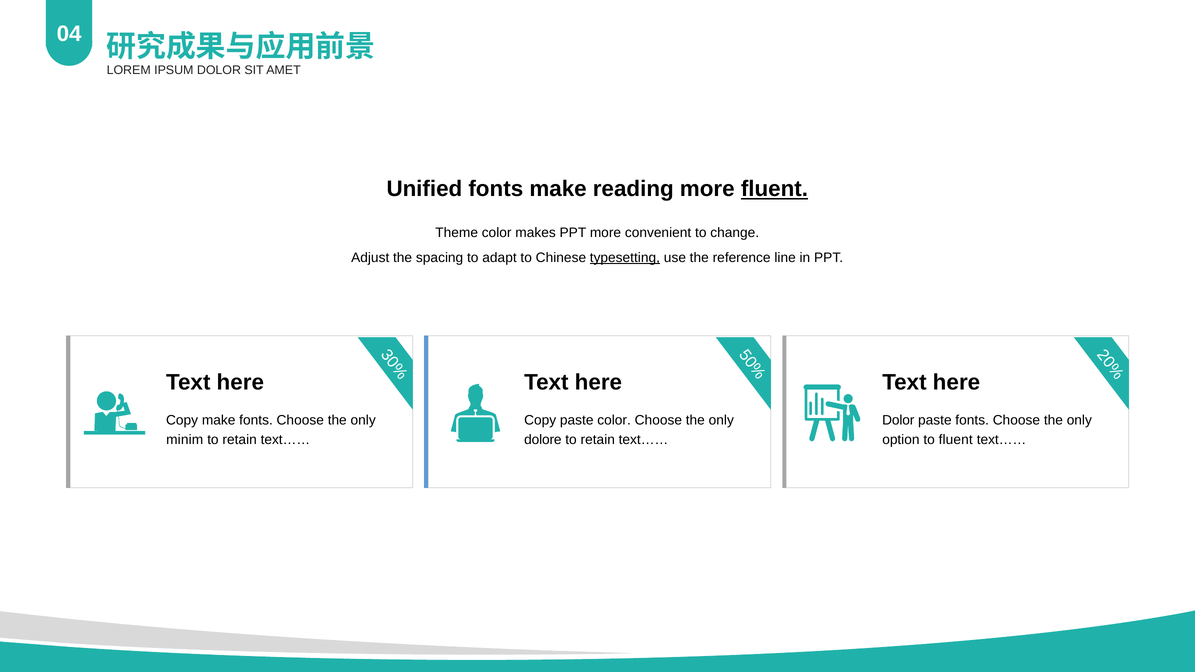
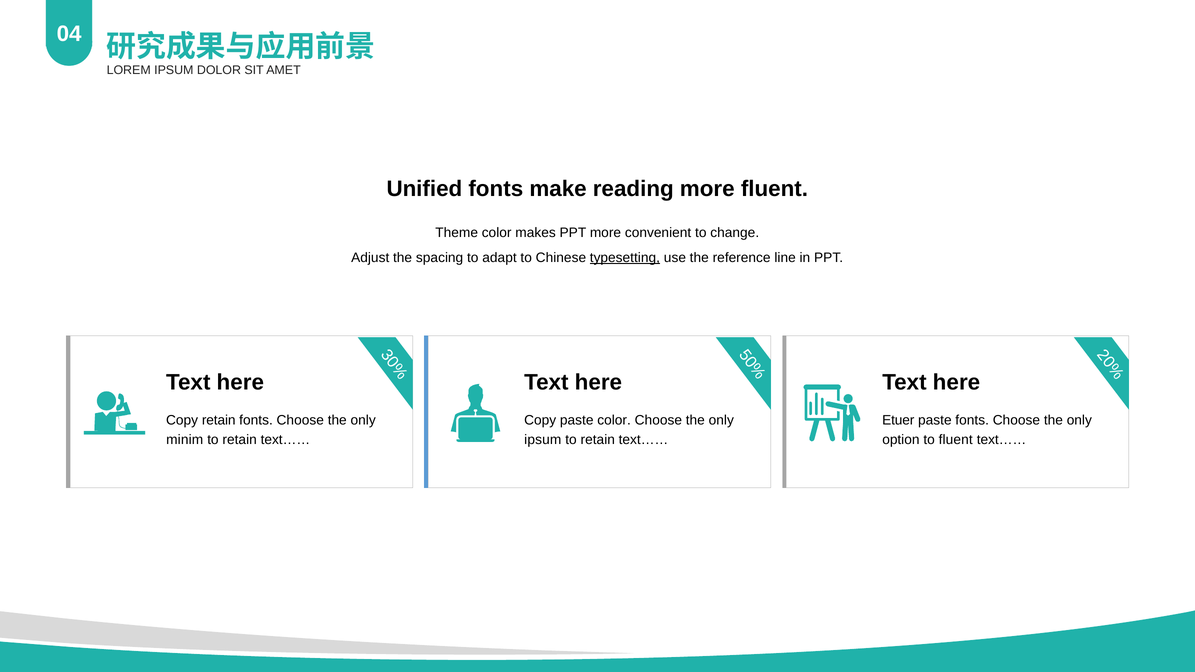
fluent at (774, 189) underline: present -> none
Copy make: make -> retain
Dolor at (898, 420): Dolor -> Etuer
dolore at (543, 440): dolore -> ipsum
